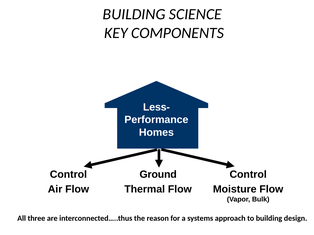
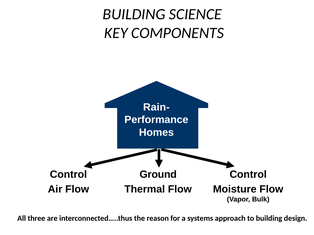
Less-: Less- -> Rain-
